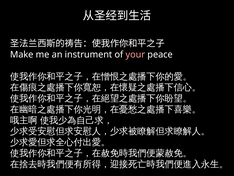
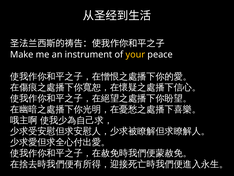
your colour: pink -> yellow
